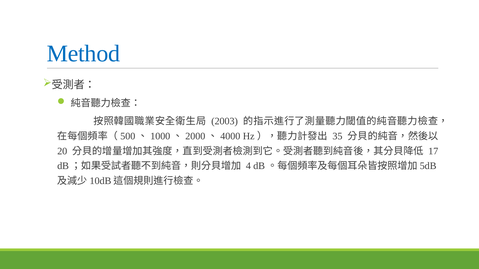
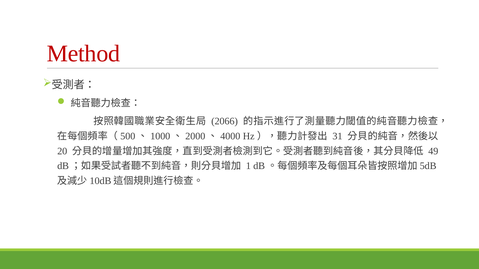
Method colour: blue -> red
2003: 2003 -> 2066
35: 35 -> 31
17: 17 -> 49
4: 4 -> 1
